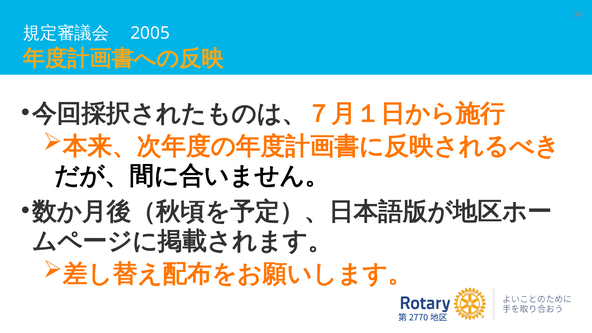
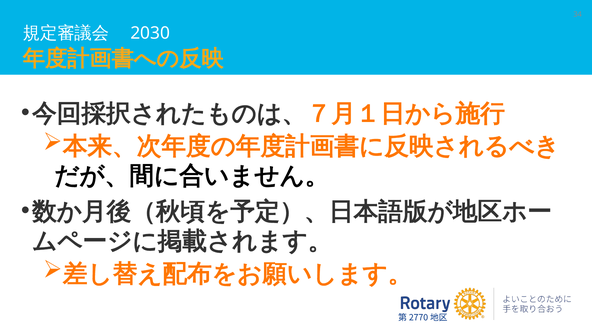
2005: 2005 -> 2030
